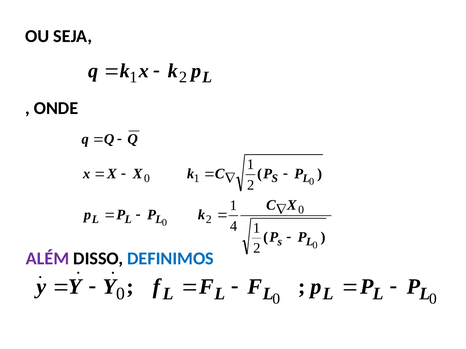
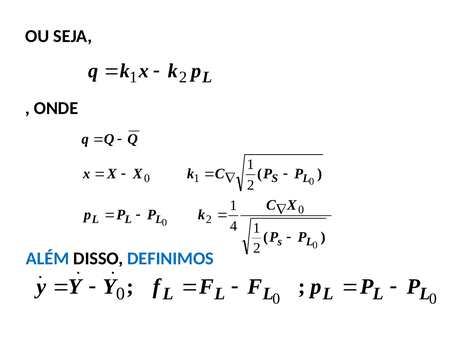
ALÉM colour: purple -> blue
